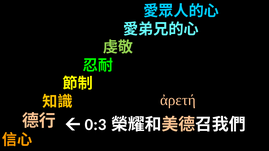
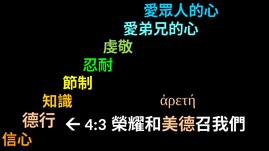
0:3: 0:3 -> 4:3
